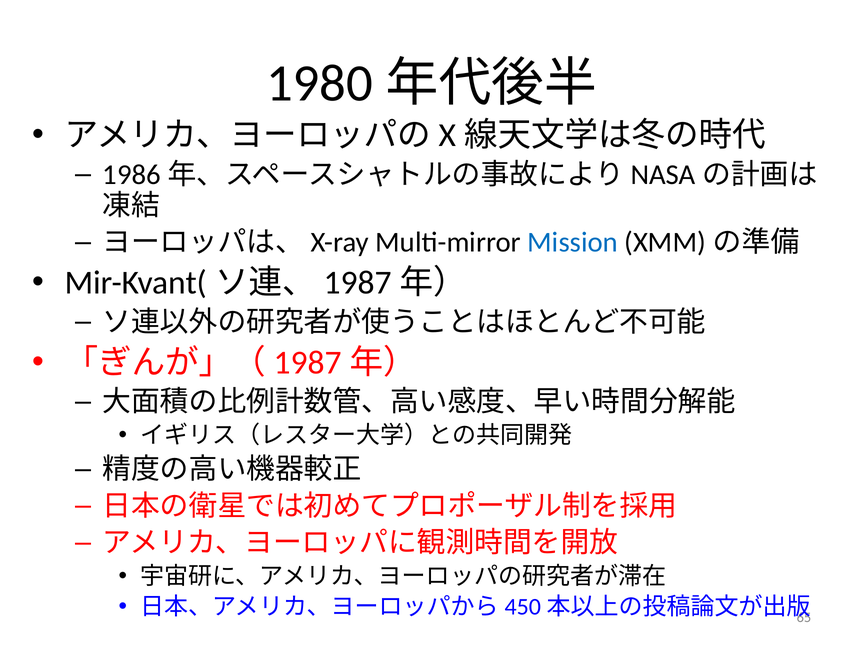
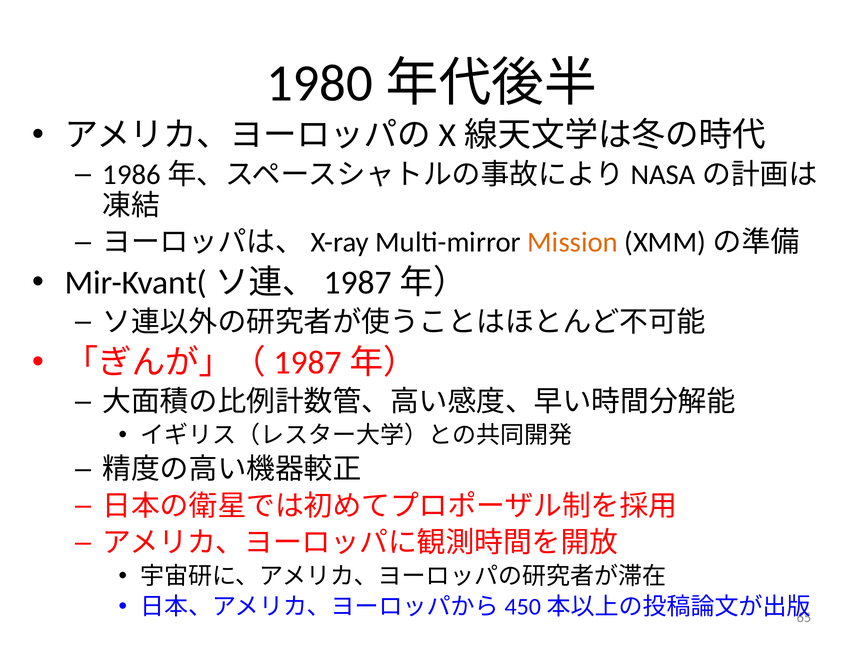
Mission colour: blue -> orange
